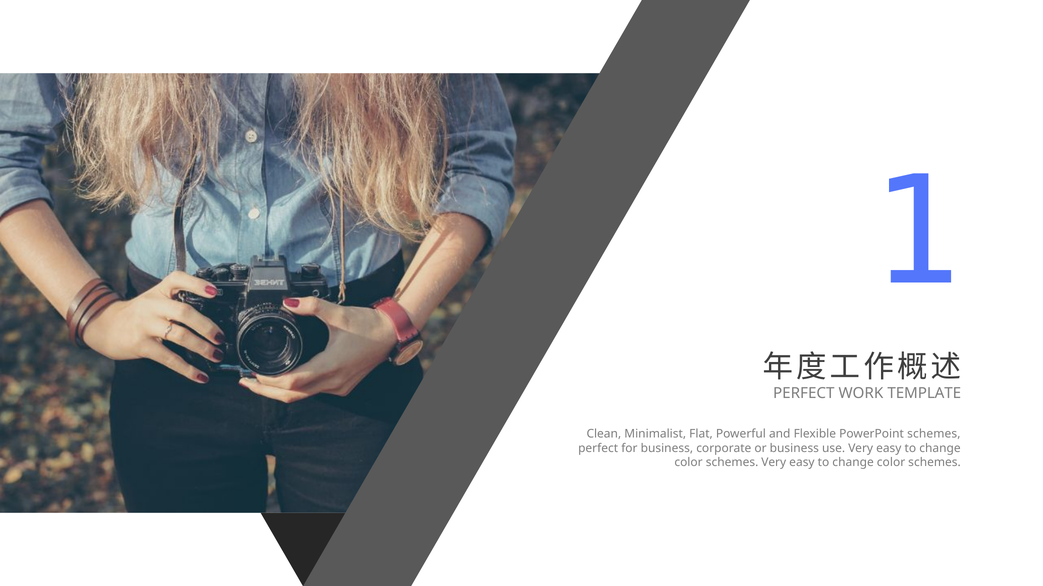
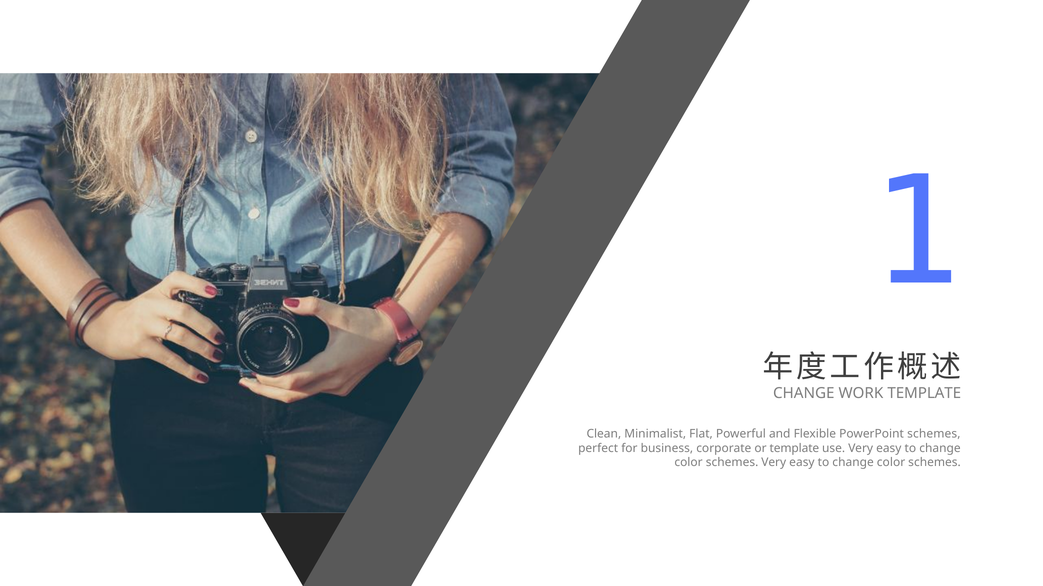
PERFECT at (804, 394): PERFECT -> CHANGE
or business: business -> template
